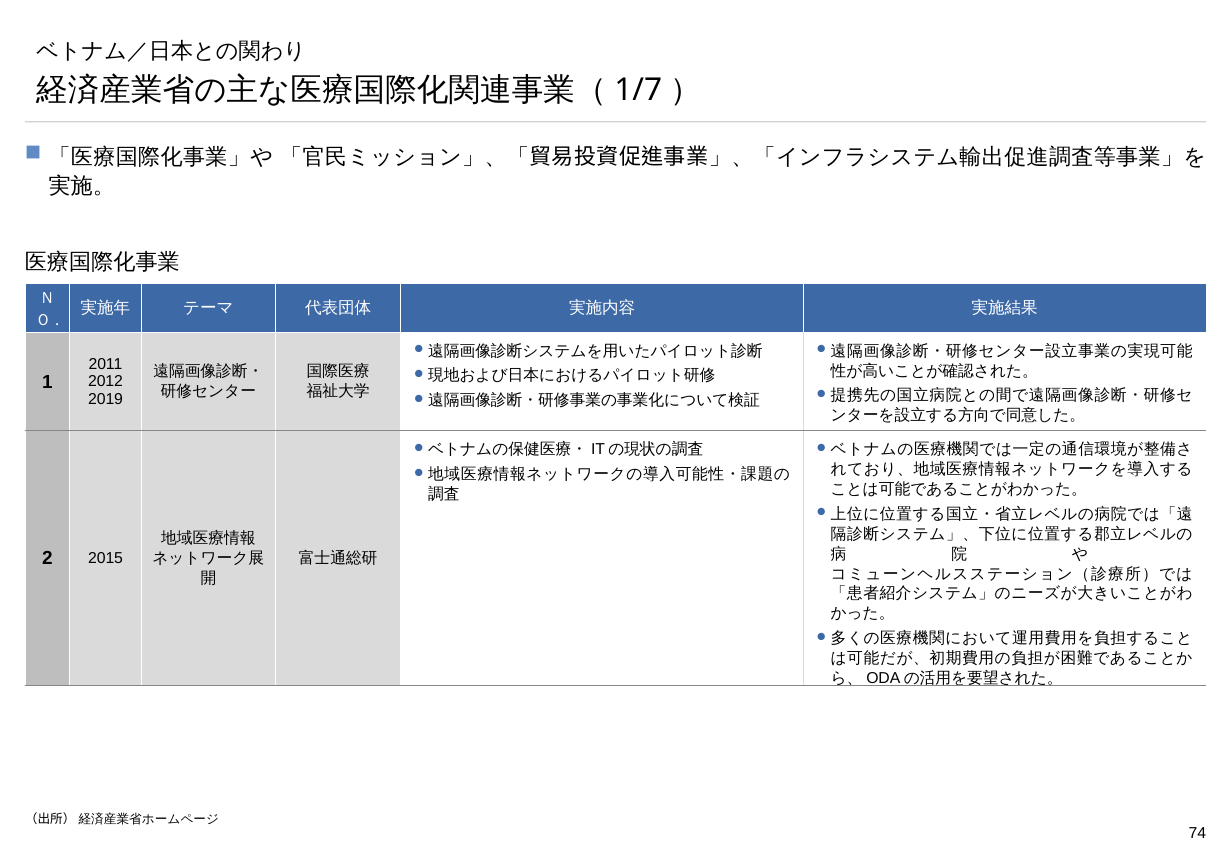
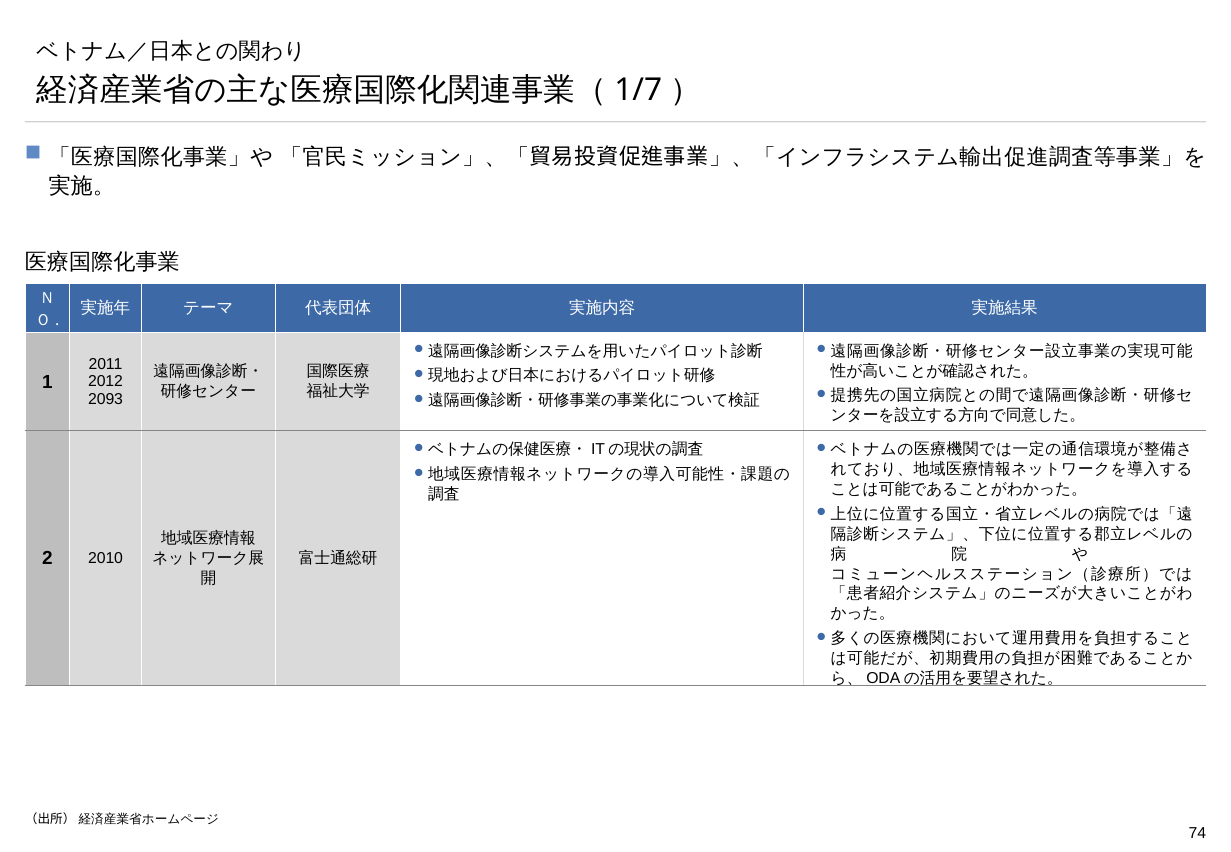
2019: 2019 -> 2093
2015: 2015 -> 2010
